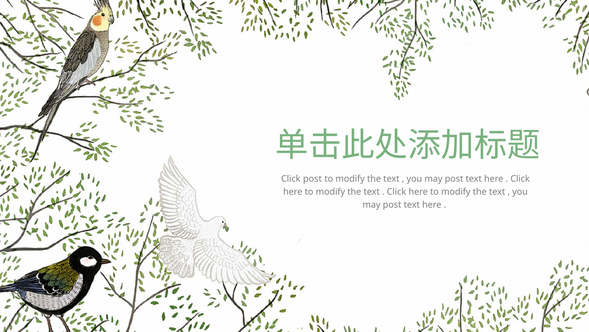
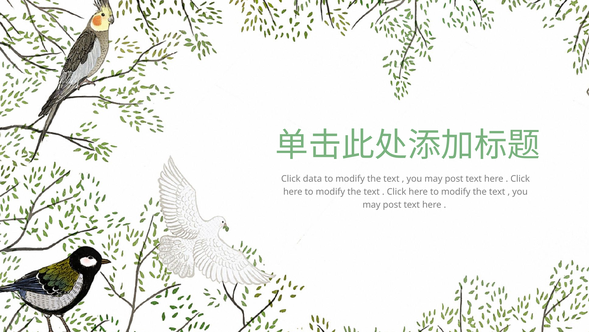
Click post: post -> data
